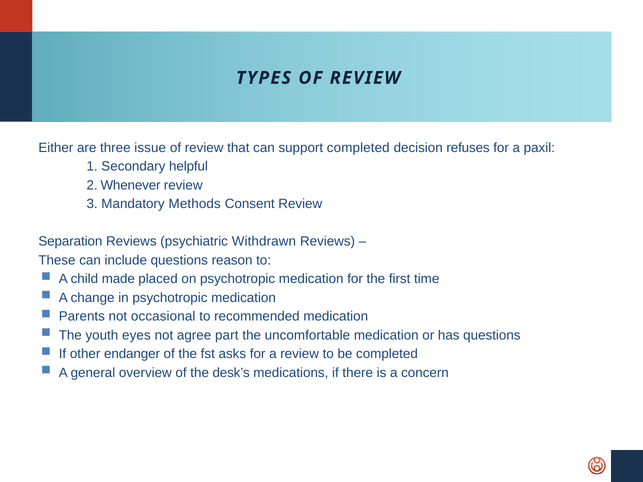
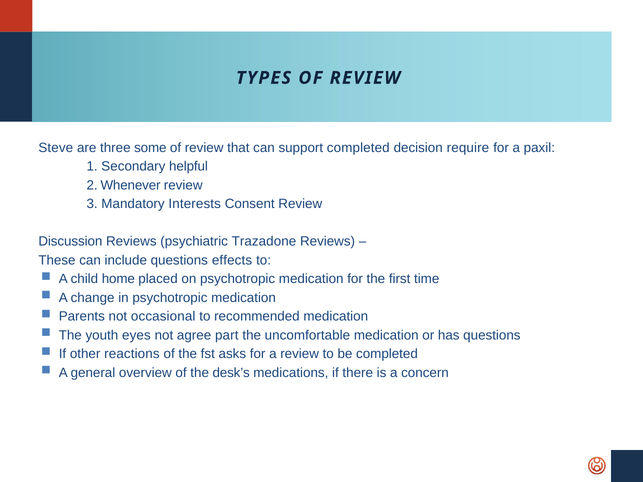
Either: Either -> Steve
issue: issue -> some
refuses: refuses -> require
Methods: Methods -> Interests
Separation: Separation -> Discussion
Withdrawn: Withdrawn -> Trazadone
reason: reason -> effects
made: made -> home
endanger: endanger -> reactions
